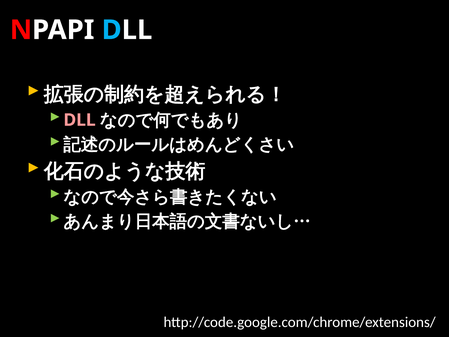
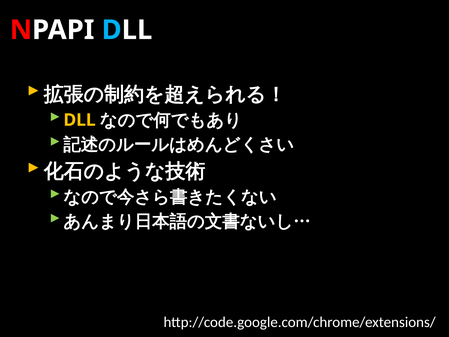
DLL at (80, 120) colour: pink -> yellow
